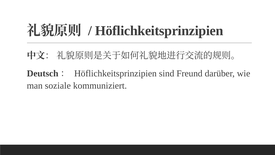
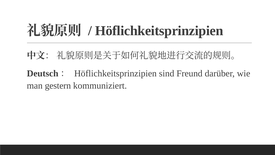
soziale: soziale -> gestern
